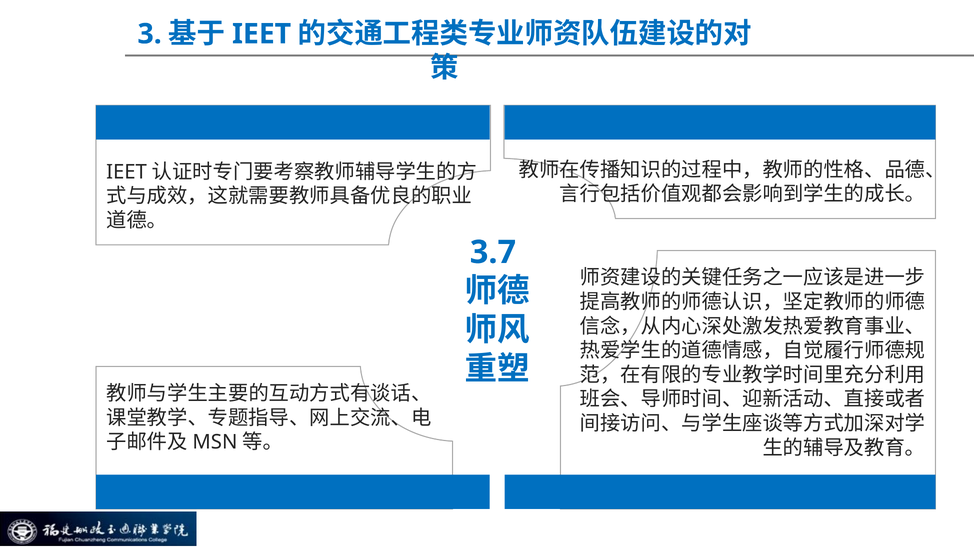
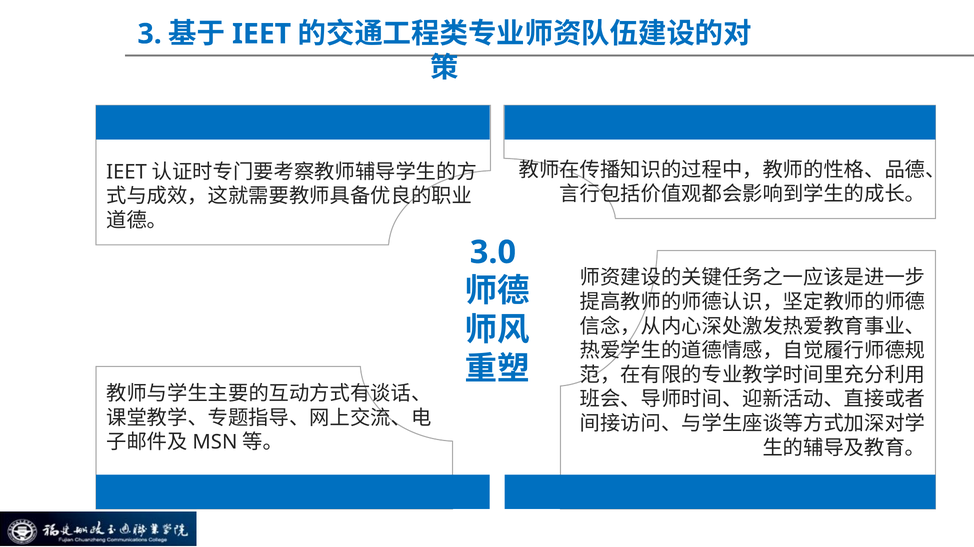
3.7: 3.7 -> 3.0
